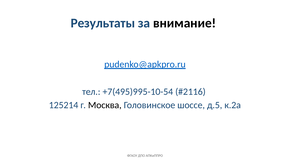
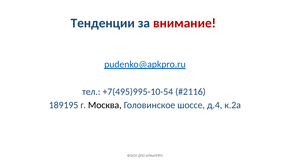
Результаты: Результаты -> Тенденции
внимание colour: black -> red
125214: 125214 -> 189195
д.5: д.5 -> д.4
